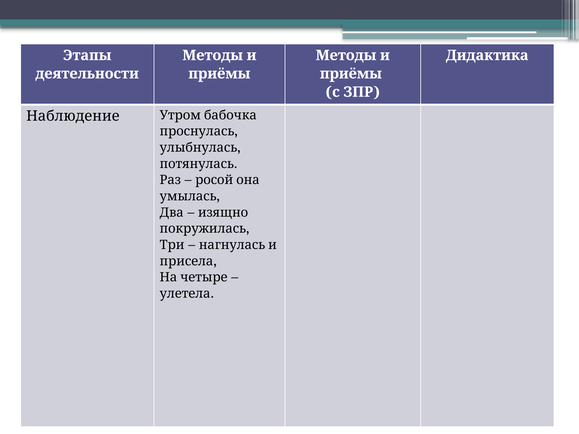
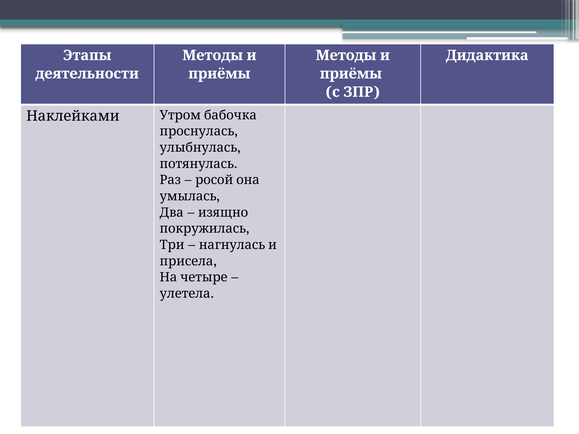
Наблюдение: Наблюдение -> Наклейками
